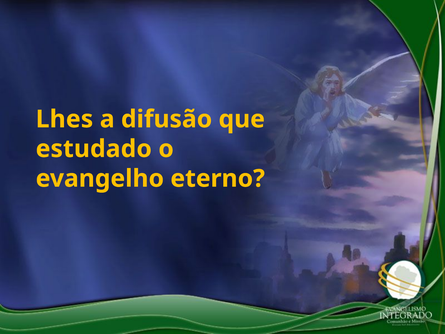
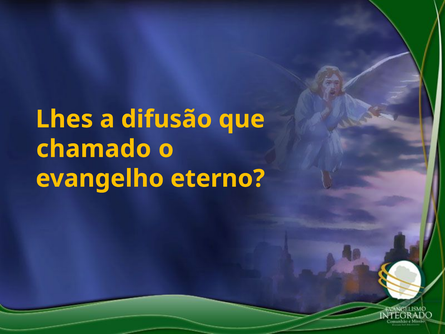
estudado: estudado -> chamado
